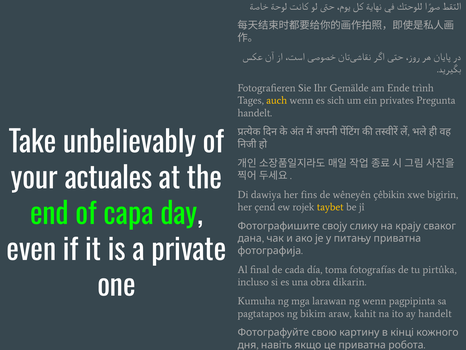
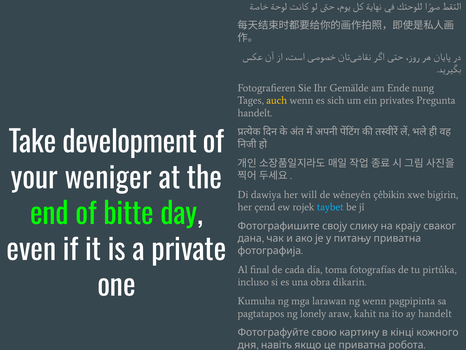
trình: trình -> nung
unbelievably: unbelievably -> development
actuales: actuales -> weniger
fins: fins -> will
taybet colour: yellow -> light blue
capa: capa -> bitte
bikim: bikim -> lonely
